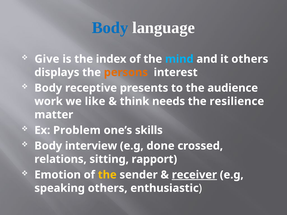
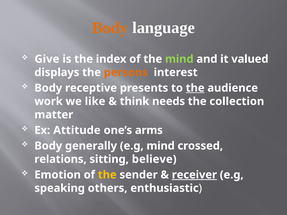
Body at (110, 28) colour: blue -> orange
mind at (179, 59) colour: light blue -> light green
it others: others -> valued
the at (195, 88) underline: none -> present
resilience: resilience -> collection
Problem: Problem -> Attitude
skills: skills -> arms
interview: interview -> generally
e.g done: done -> mind
rapport: rapport -> believe
